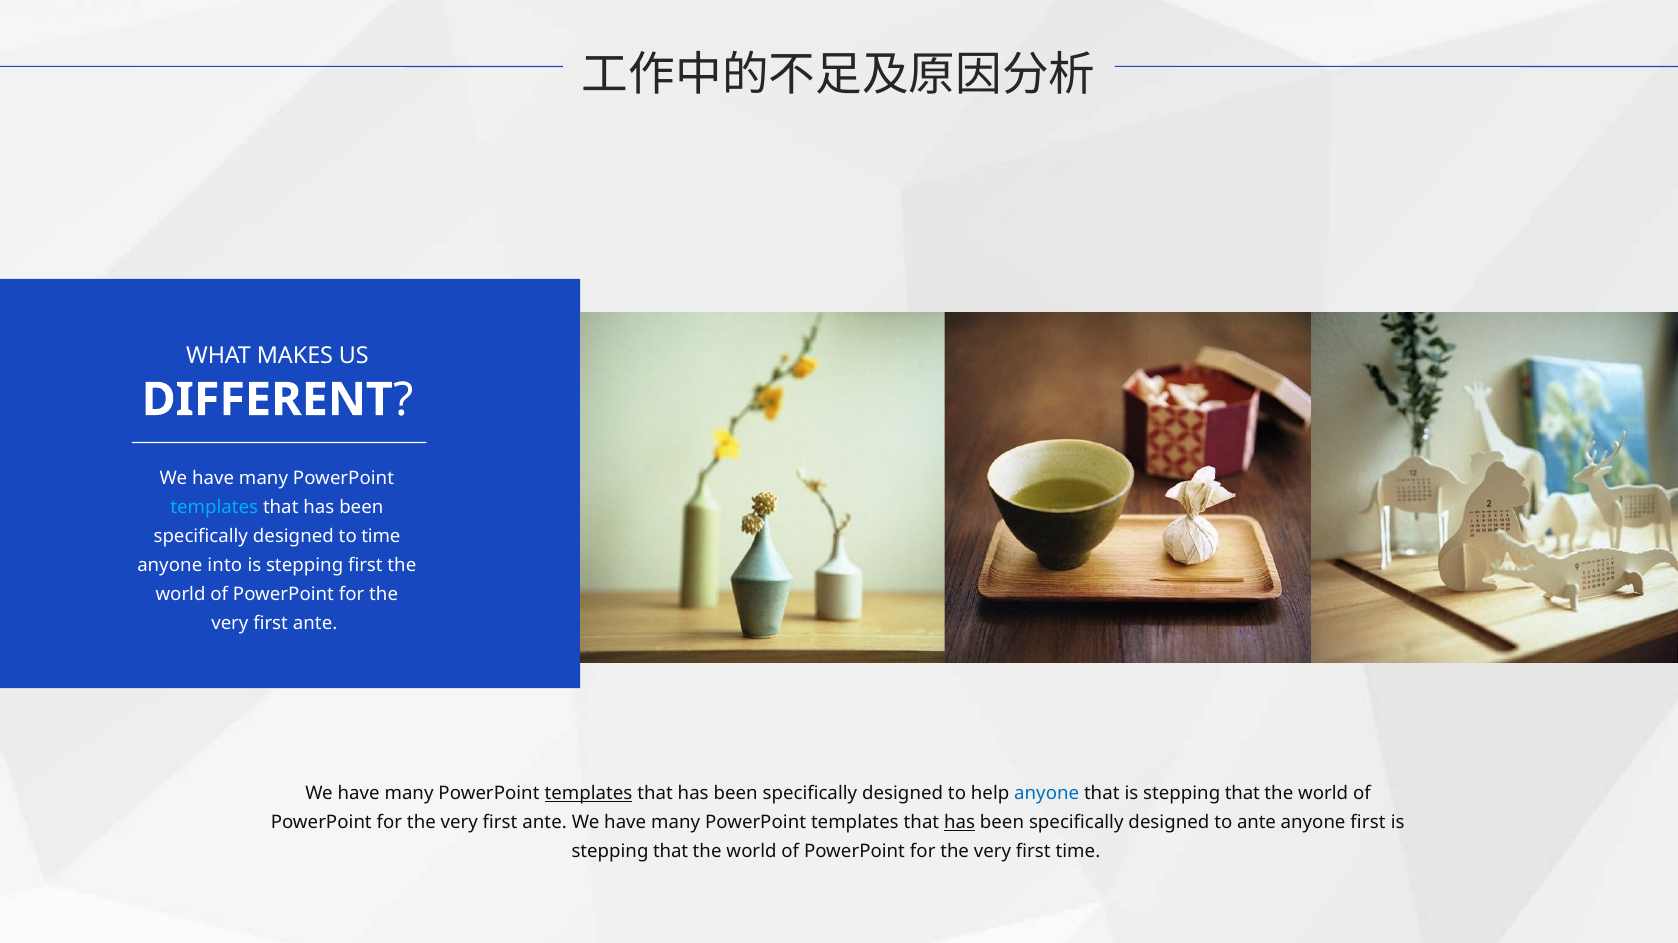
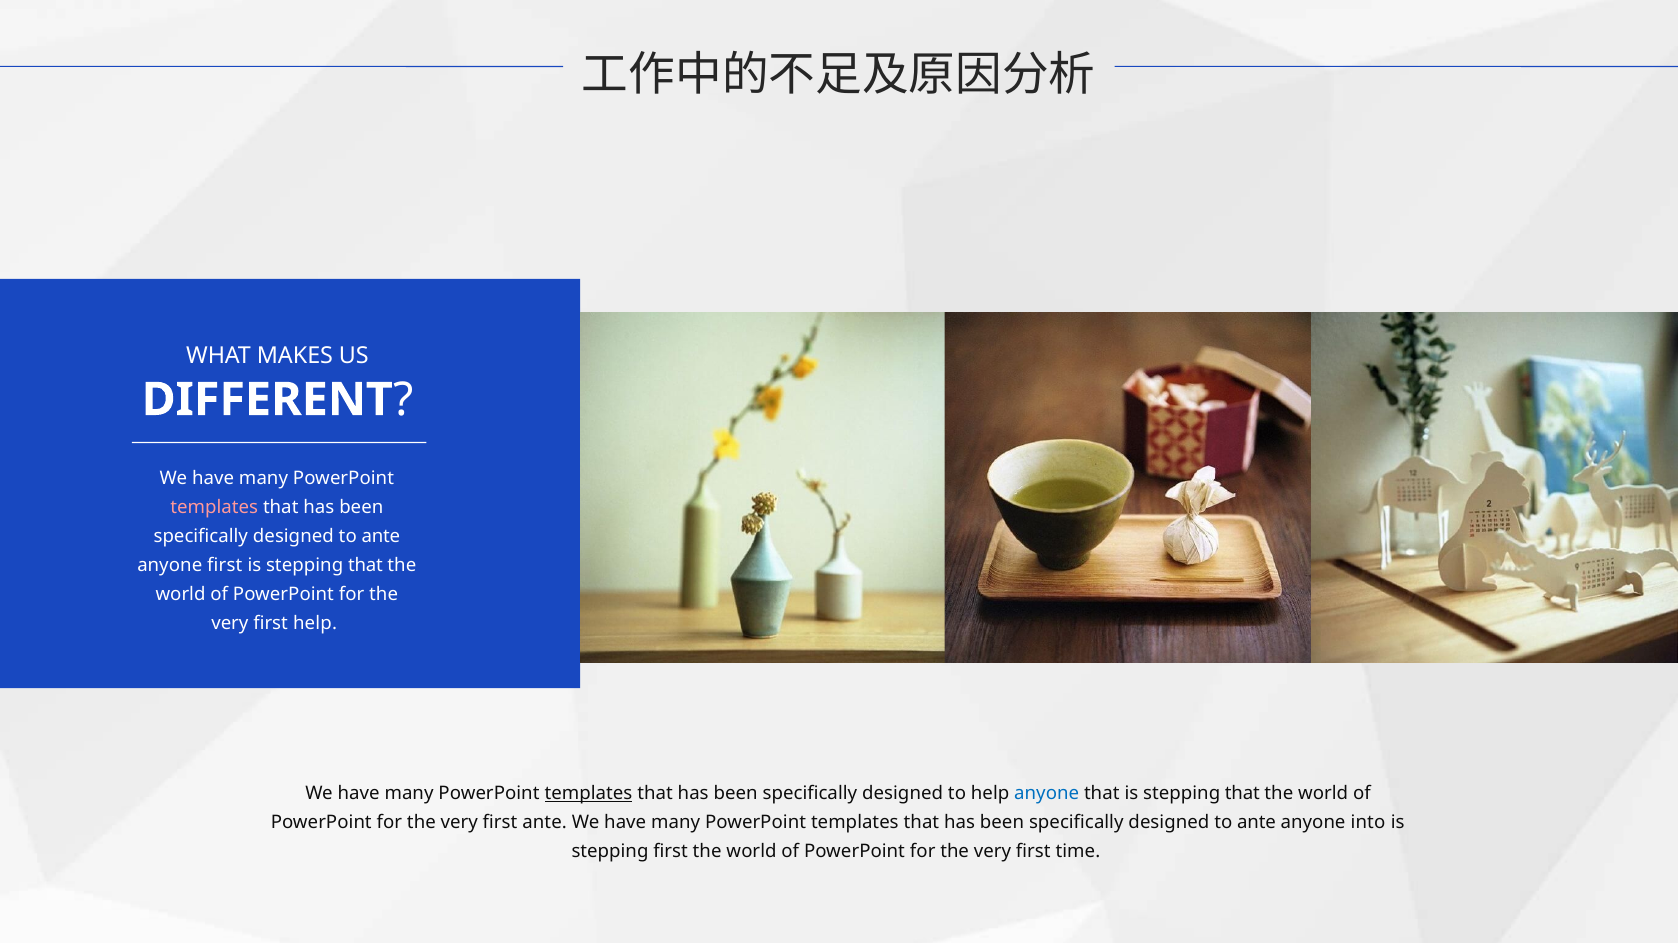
templates at (214, 508) colour: light blue -> pink
time at (381, 537): time -> ante
anyone into: into -> first
first at (365, 566): first -> that
ante at (315, 624): ante -> help
has at (960, 823) underline: present -> none
anyone first: first -> into
that at (671, 852): that -> first
